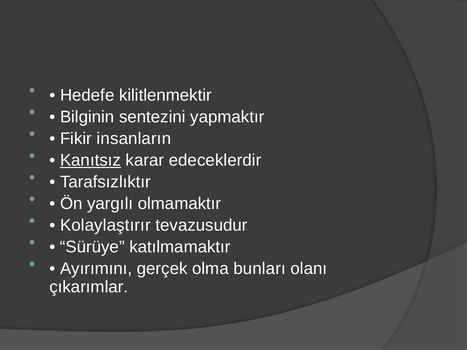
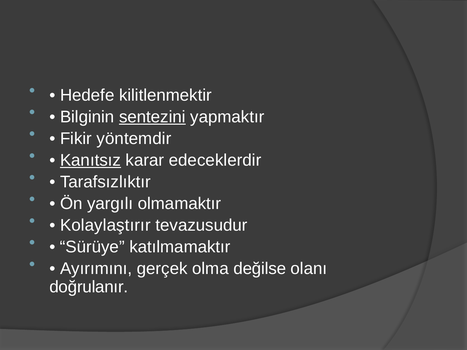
sentezini underline: none -> present
insanların: insanların -> yöntemdir
bunları: bunları -> değilse
çıkarımlar: çıkarımlar -> doğrulanır
